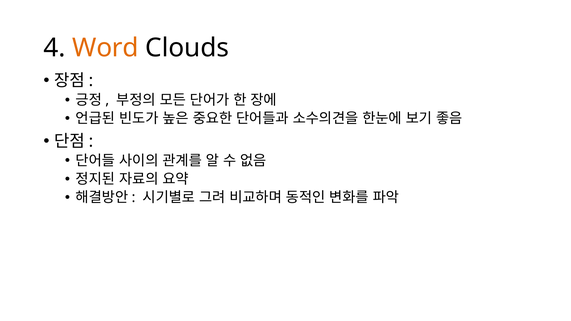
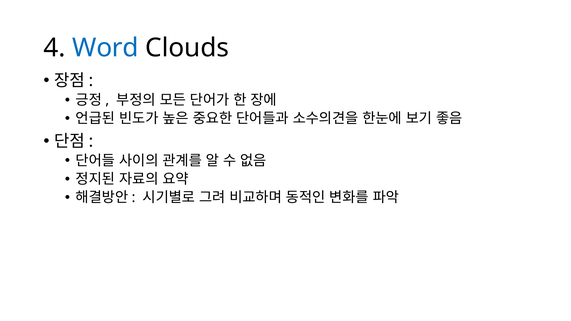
Word colour: orange -> blue
